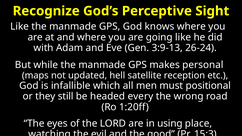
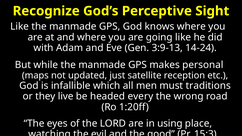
26-24: 26-24 -> 14-24
hell: hell -> just
positional: positional -> traditions
still: still -> live
